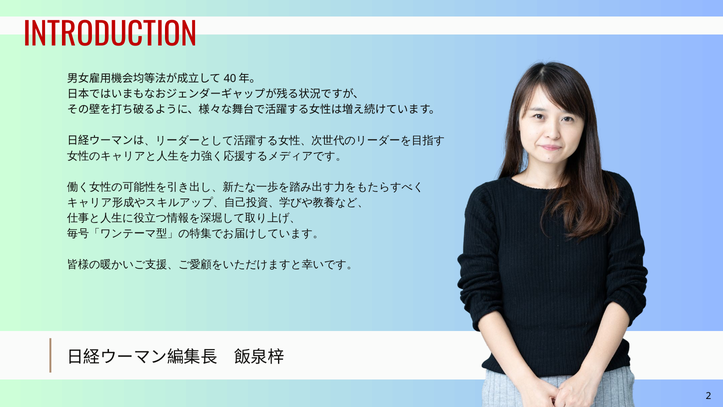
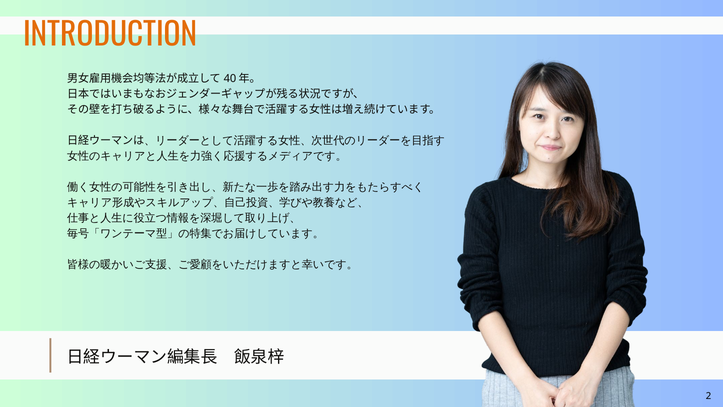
INTRODUCTION colour: red -> orange
